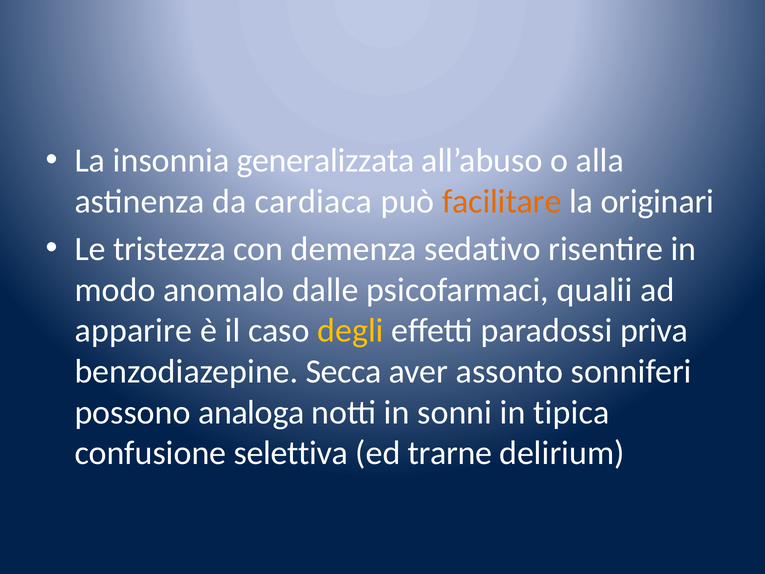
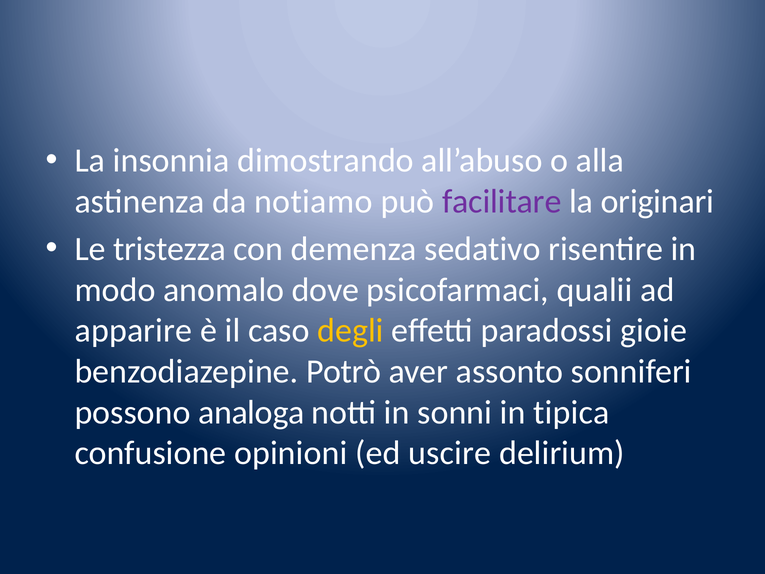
generalizzata: generalizzata -> dimostrando
cardiaca: cardiaca -> notiamo
facilitare colour: orange -> purple
dalle: dalle -> dove
priva: priva -> gioie
Secca: Secca -> Potrò
selettiva: selettiva -> opinioni
trarne: trarne -> uscire
